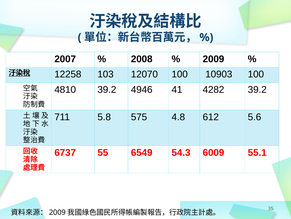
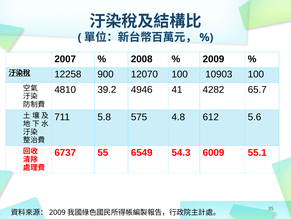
103: 103 -> 900
4282 39.2: 39.2 -> 65.7
